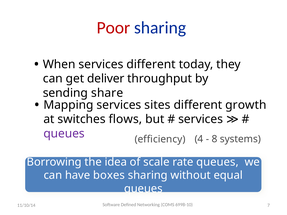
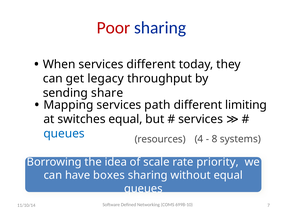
deliver: deliver -> legacy
sites: sites -> path
growth: growth -> limiting
switches flows: flows -> equal
queues at (64, 134) colour: purple -> blue
efficiency: efficiency -> resources
rate queues: queues -> priority
